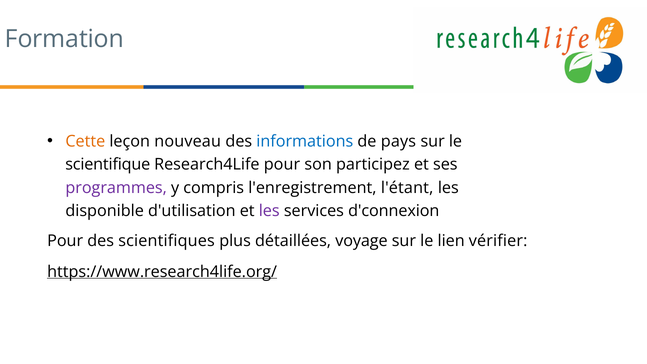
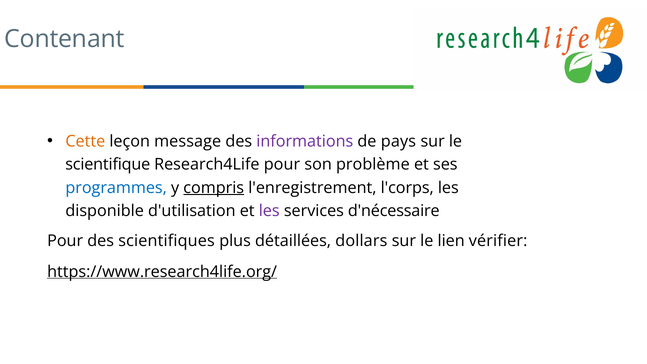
Formation: Formation -> Contenant
nouveau: nouveau -> message
informations colour: blue -> purple
participez: participez -> problème
programmes colour: purple -> blue
compris underline: none -> present
l'étant: l'étant -> l'corps
d'connexion: d'connexion -> d'nécessaire
voyage: voyage -> dollars
